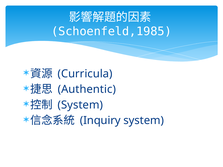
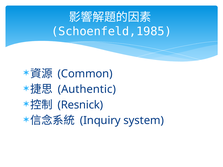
Curricula: Curricula -> Common
System at (80, 105): System -> Resnick
